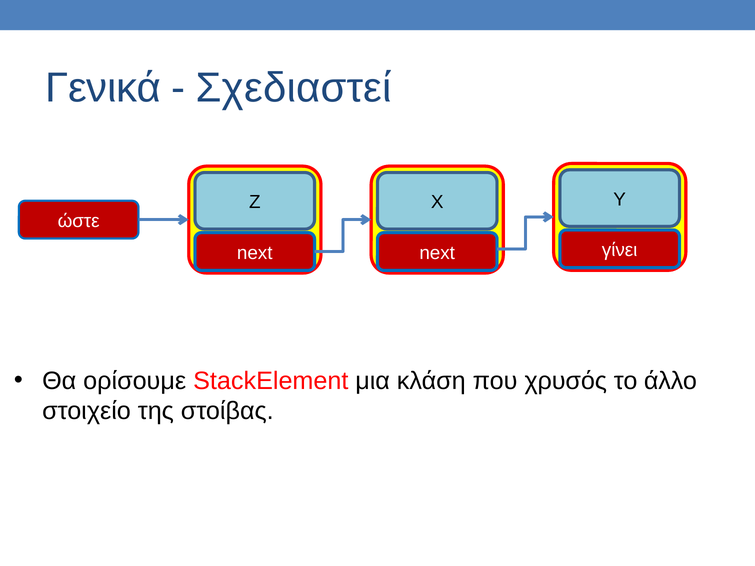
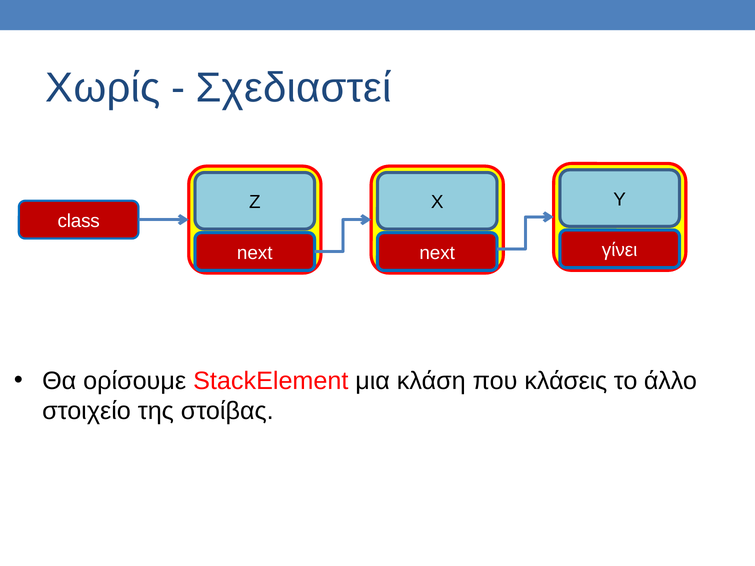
Γενικά: Γενικά -> Χωρίς
ώστε: ώστε -> class
χρυσός: χρυσός -> κλάσεις
